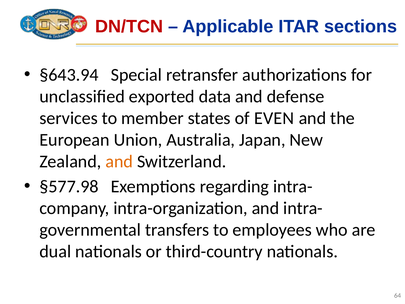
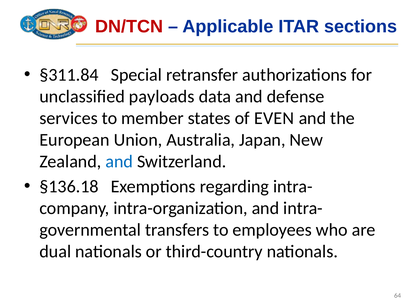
§643.94: §643.94 -> §311.84
exported: exported -> payloads
and at (119, 161) colour: orange -> blue
§577.98: §577.98 -> §136.18
